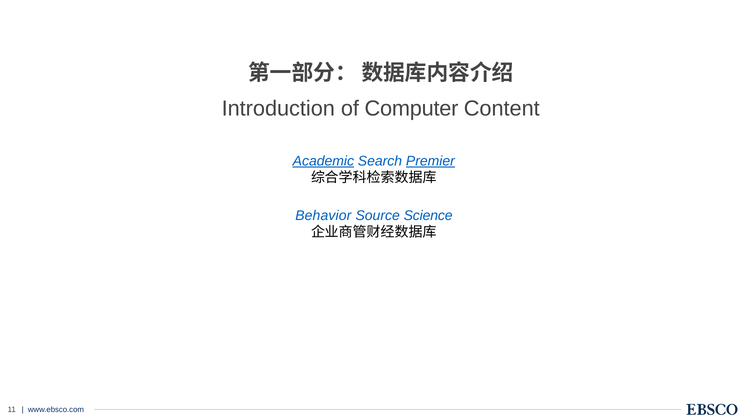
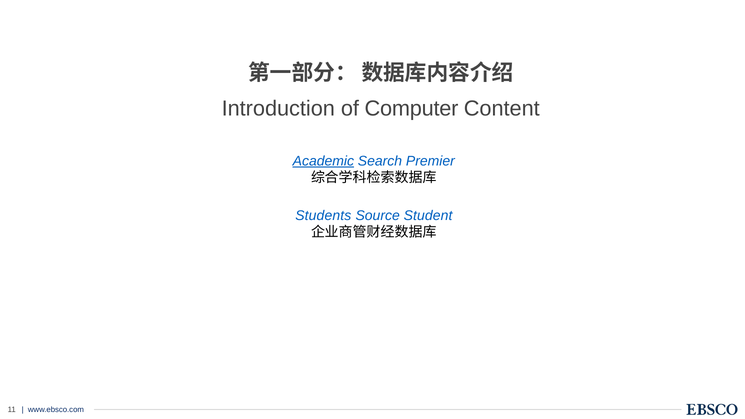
Premier underline: present -> none
Behavior: Behavior -> Students
Science: Science -> Student
